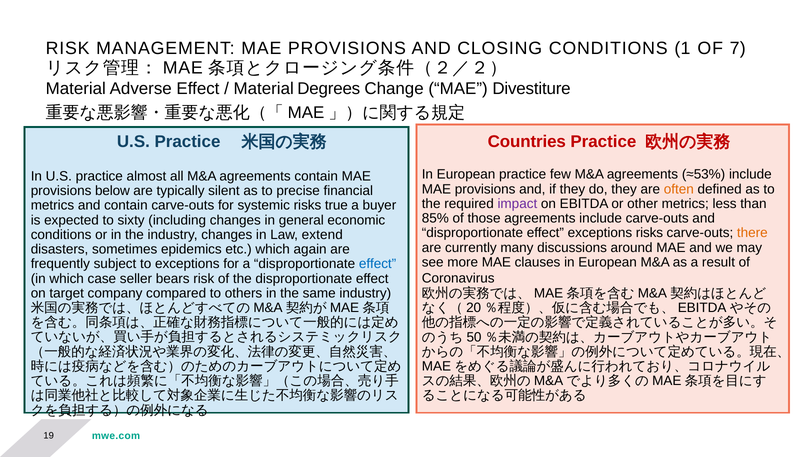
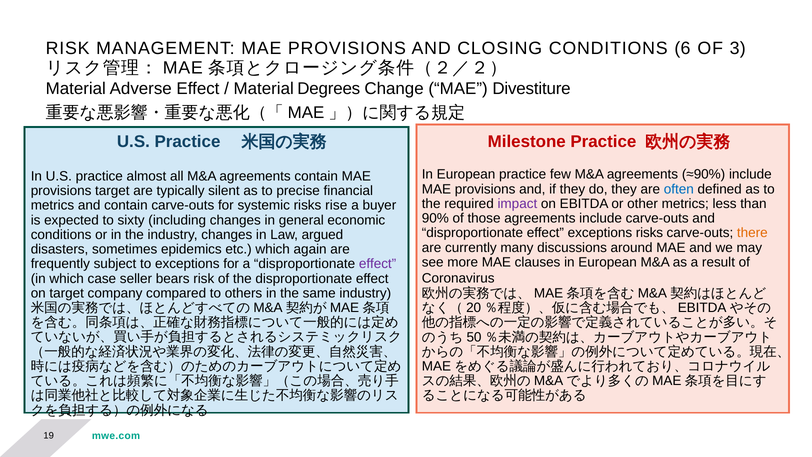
1: 1 -> 6
7: 7 -> 3
Countries: Countries -> Milestone
≈53%: ≈53% -> ≈90%
often colour: orange -> blue
provisions below: below -> target
true: true -> rise
85%: 85% -> 90%
extend: extend -> argued
effect at (378, 264) colour: blue -> purple
